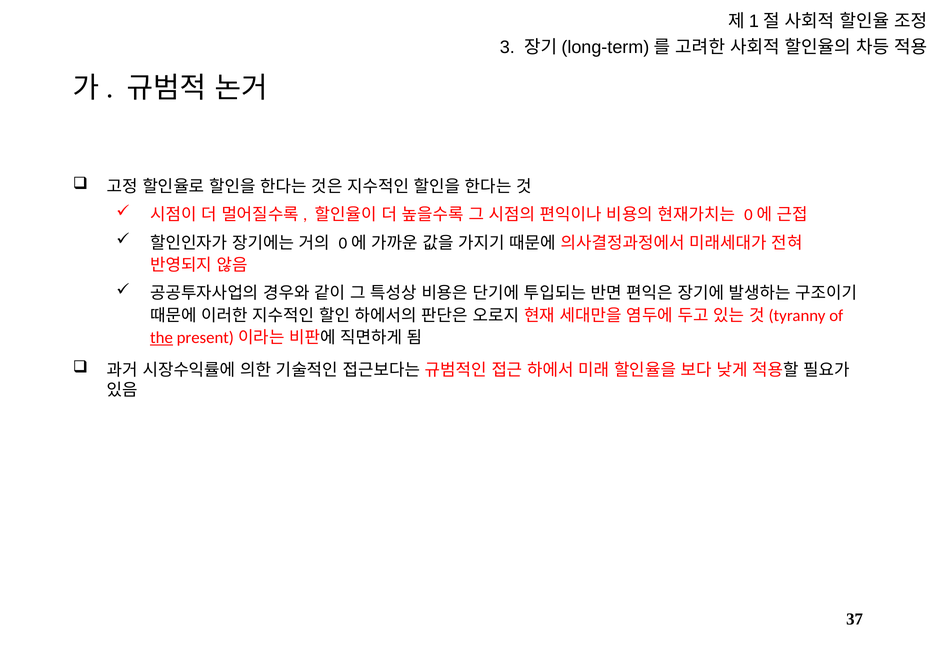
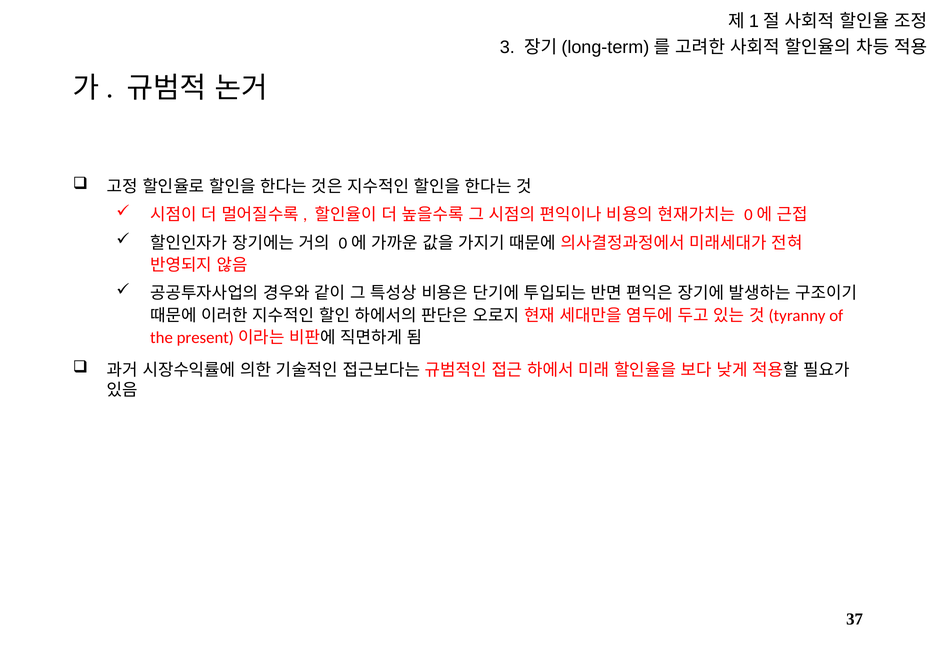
the underline: present -> none
